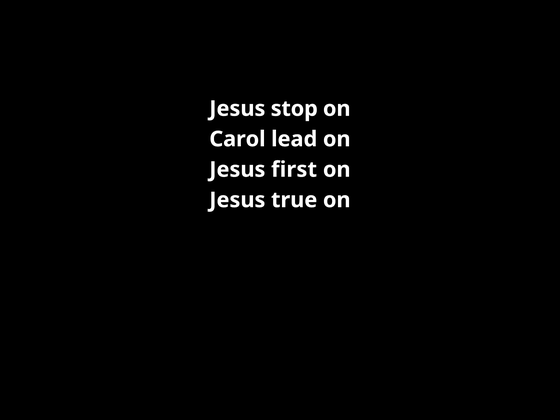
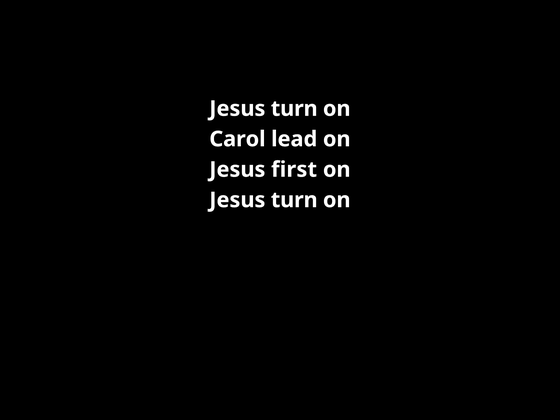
stop at (294, 109): stop -> turn
true at (294, 200): true -> turn
